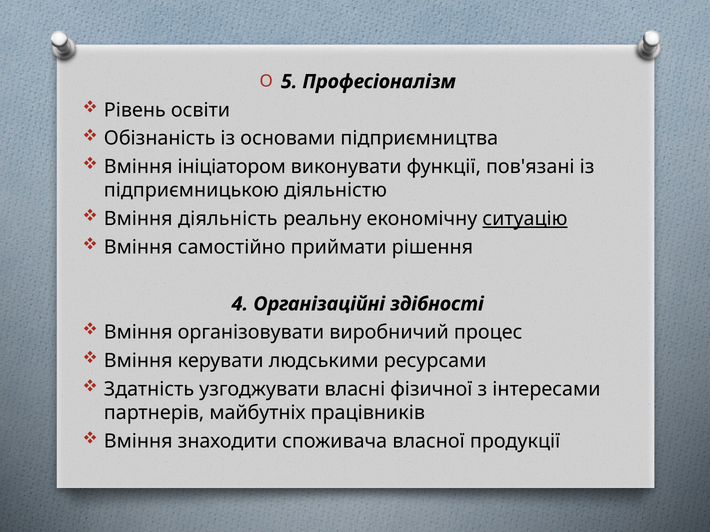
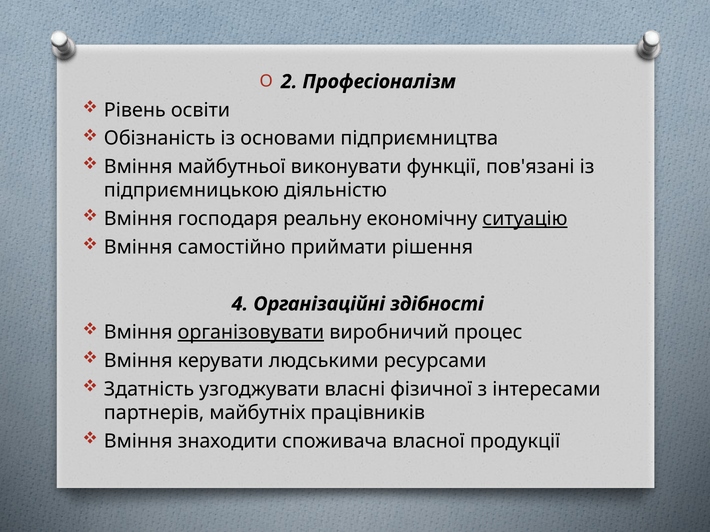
5: 5 -> 2
ініціатором: ініціатором -> майбутньої
діяльність: діяльність -> господаря
організовувати underline: none -> present
